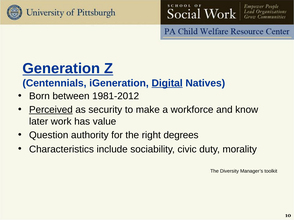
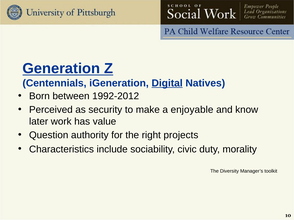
1981-2012: 1981-2012 -> 1992-2012
Perceived underline: present -> none
workforce: workforce -> enjoyable
degrees: degrees -> projects
